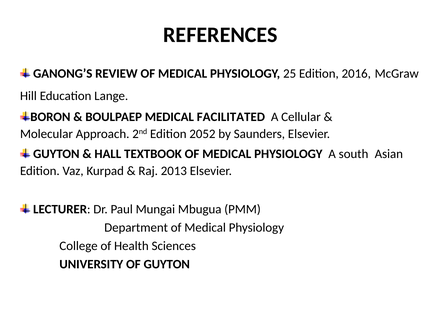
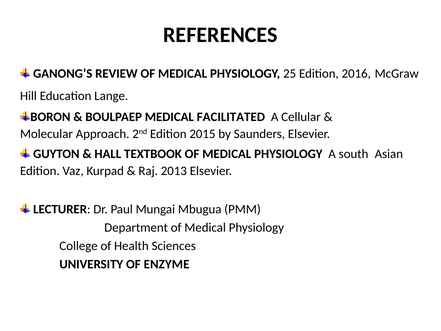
2052: 2052 -> 2015
OF GUYTON: GUYTON -> ENZYME
